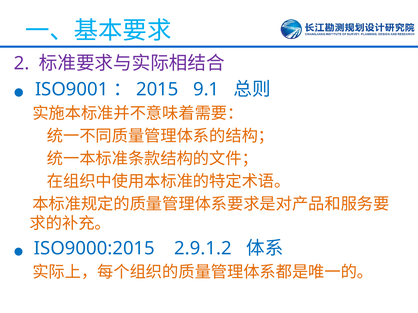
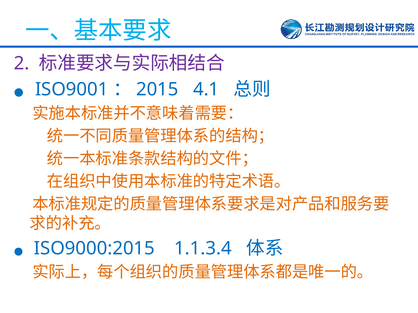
9.1: 9.1 -> 4.1
2.9.1.2: 2.9.1.2 -> 1.1.3.4
